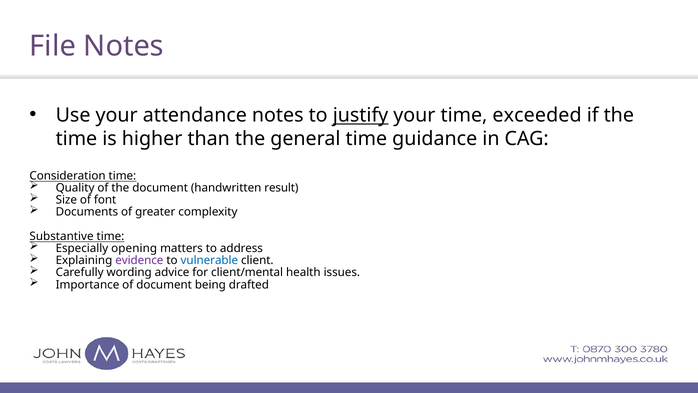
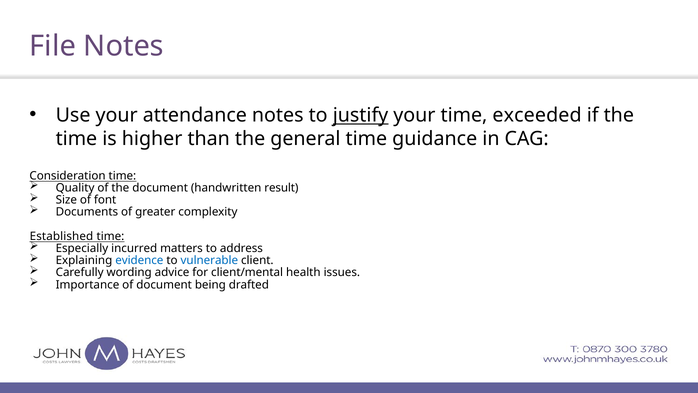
Substantive: Substantive -> Established
opening: opening -> incurred
evidence colour: purple -> blue
